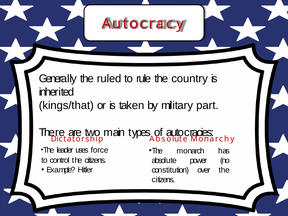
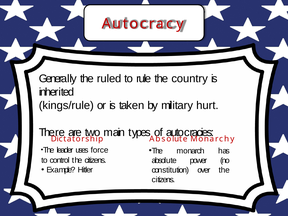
kings/that: kings/that -> kings/rule
part: part -> hurt
